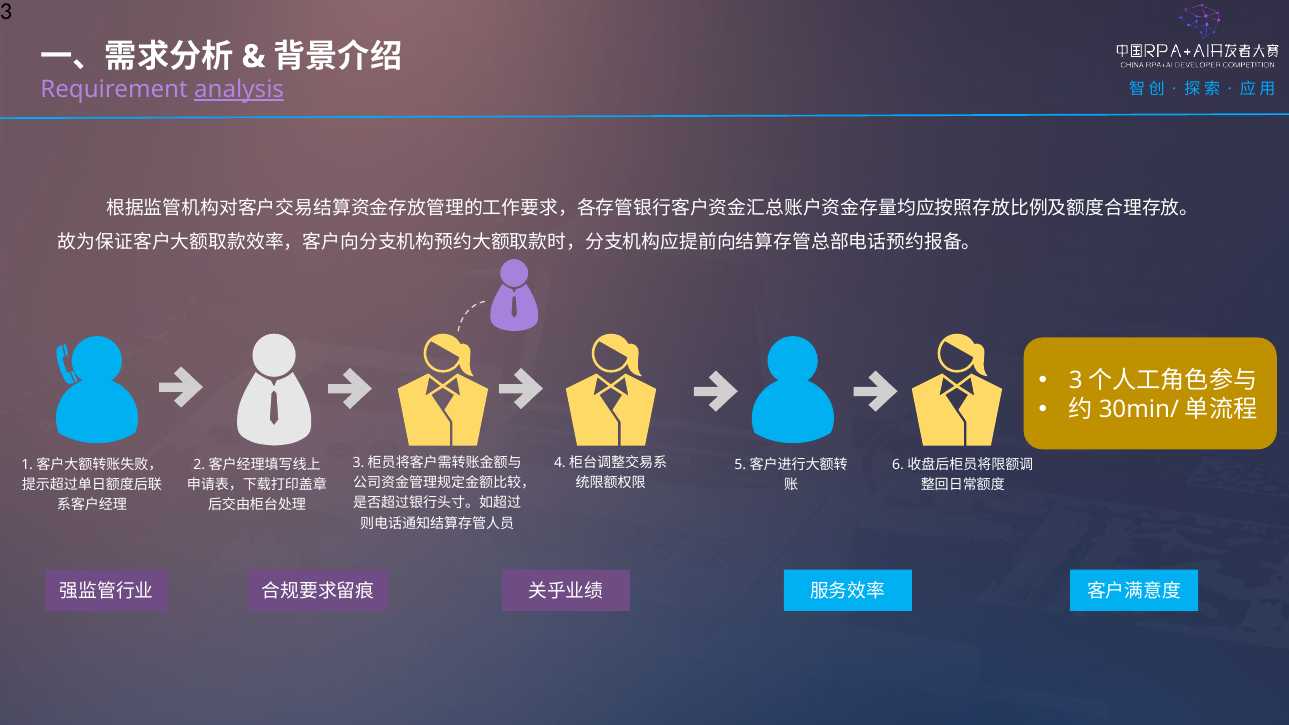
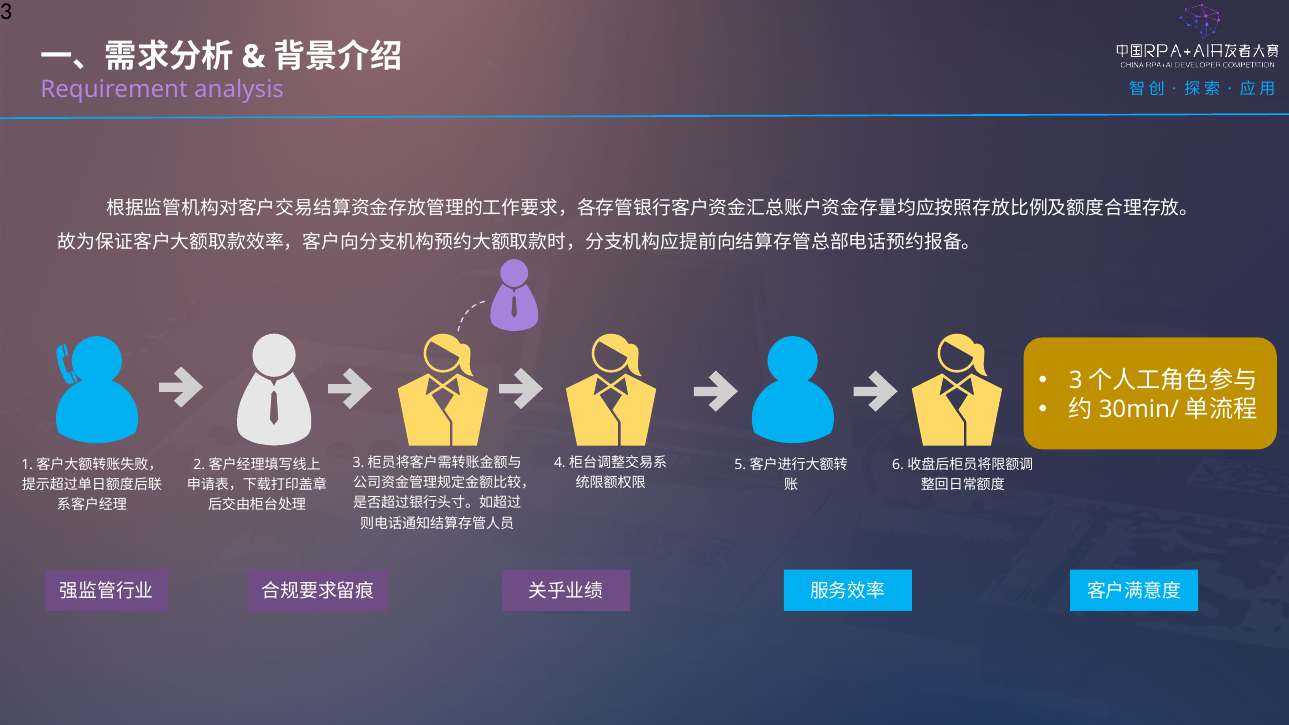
analysis underline: present -> none
